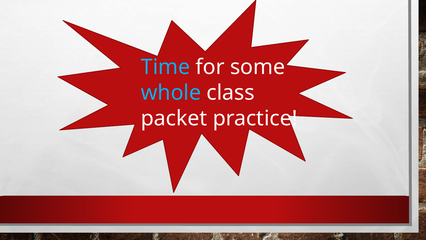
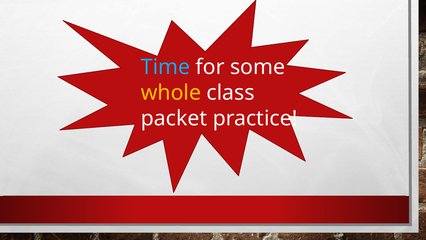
whole colour: light blue -> yellow
